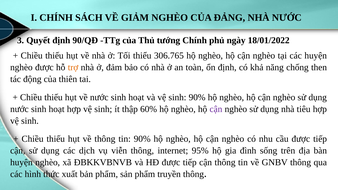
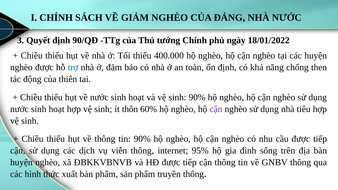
306.765: 306.765 -> 400.000
trợ colour: orange -> blue
thập: thập -> thôn
